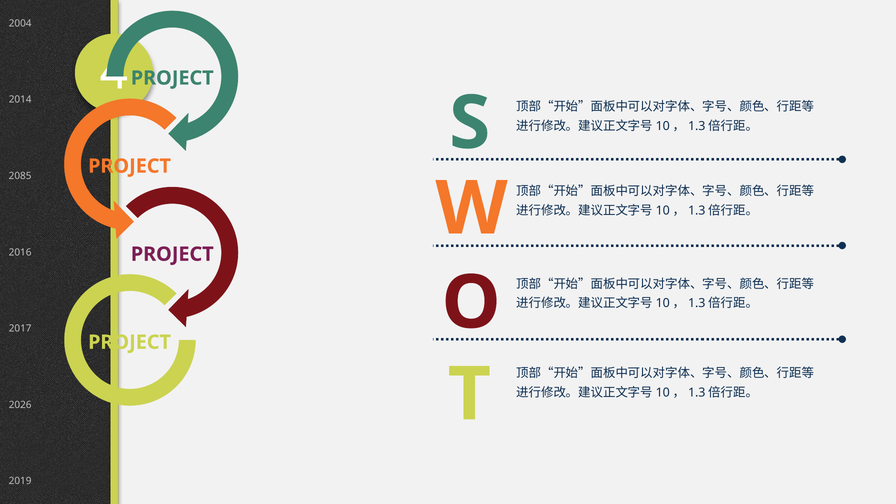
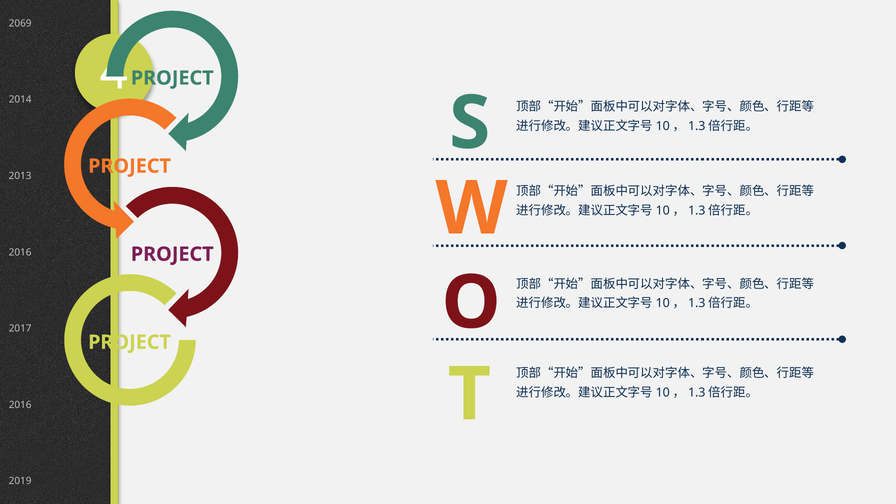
2004: 2004 -> 2069
2085: 2085 -> 2013
2026 at (20, 405): 2026 -> 2016
